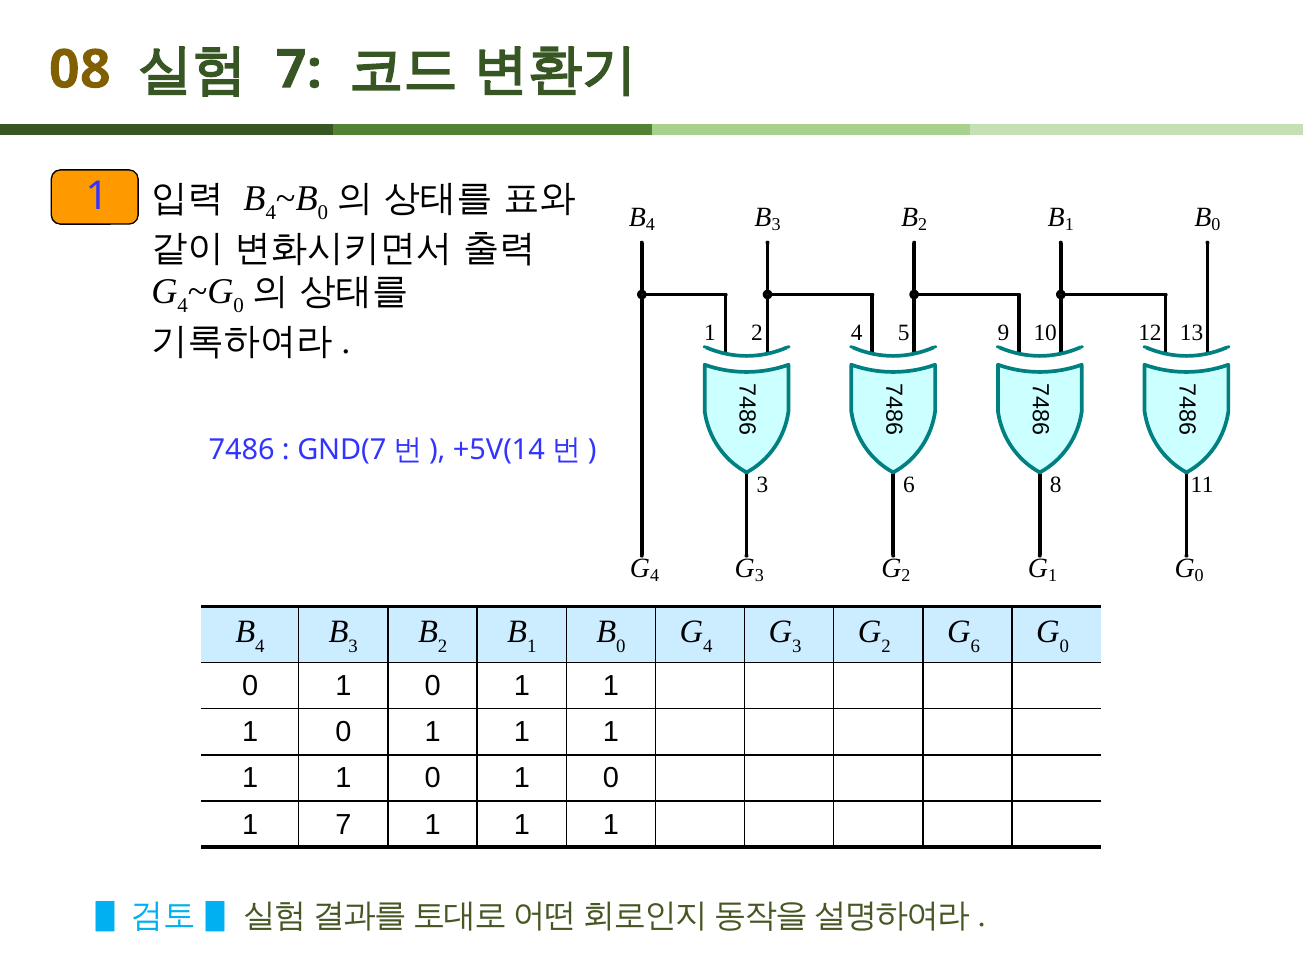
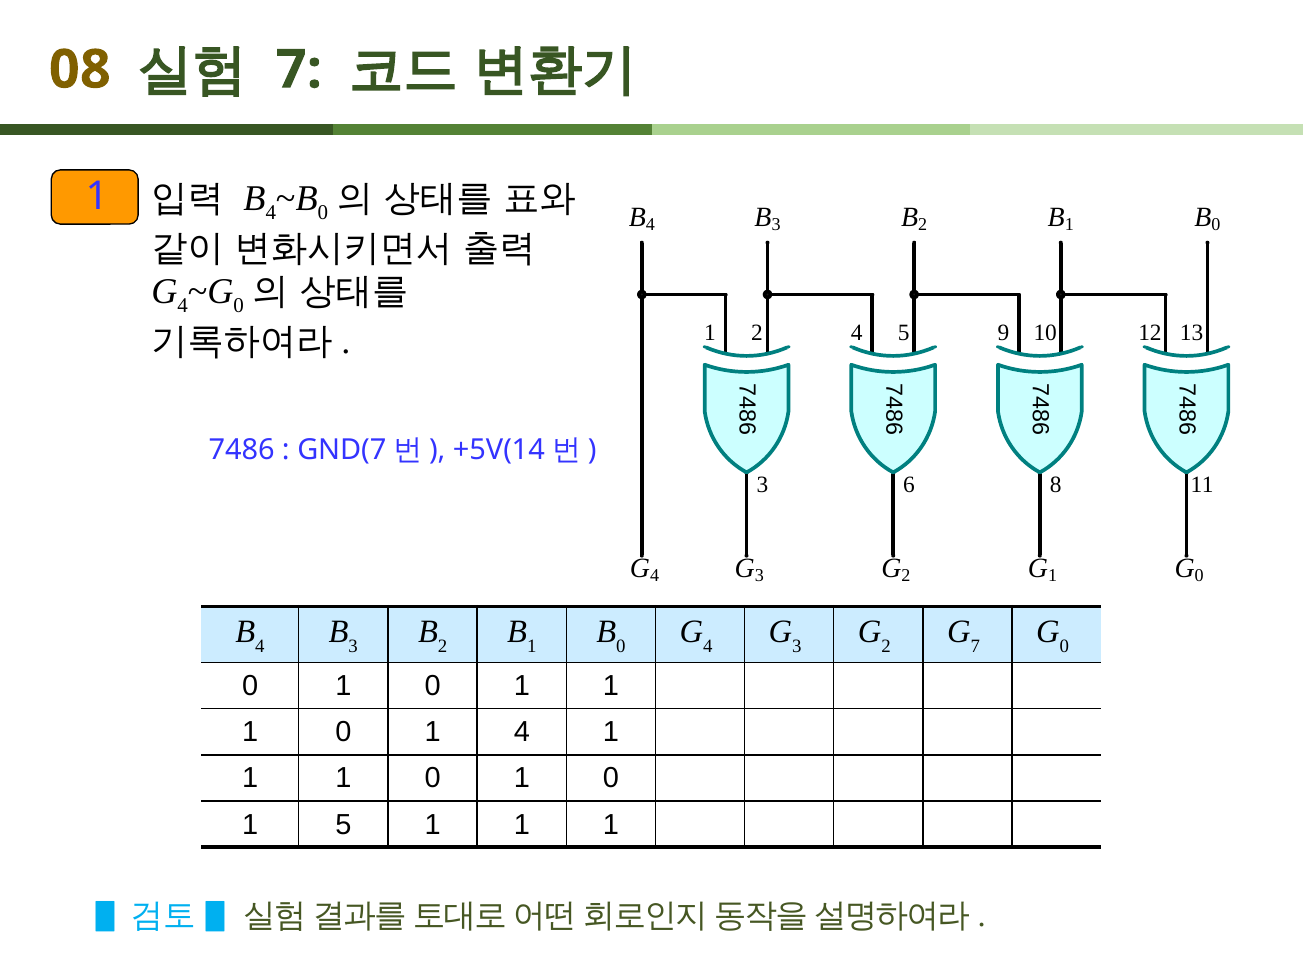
6 at (975, 646): 6 -> 7
1 at (522, 732): 1 -> 4
1 7: 7 -> 5
